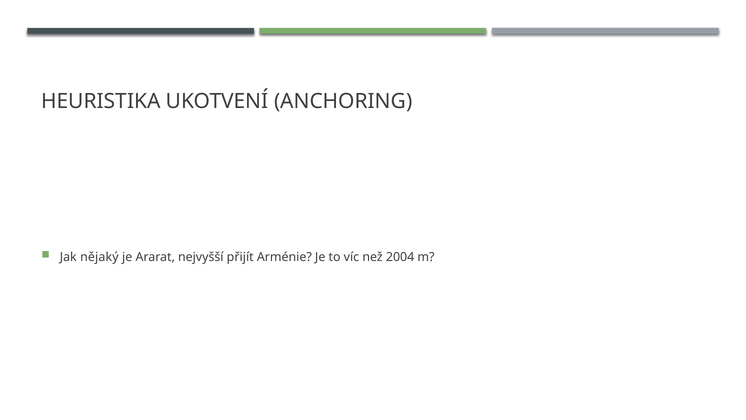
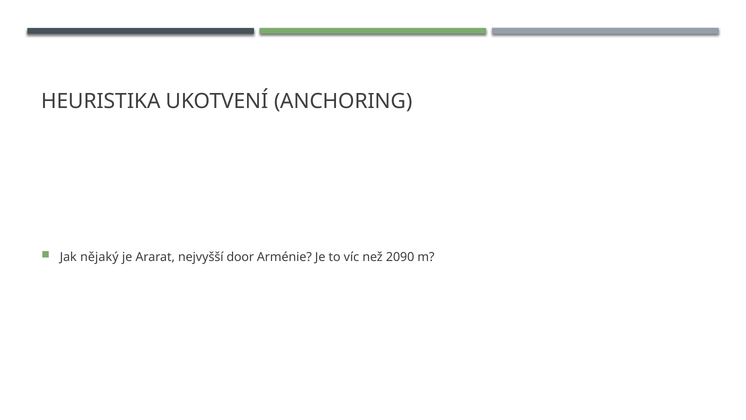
přijít: přijít -> door
2004: 2004 -> 2090
